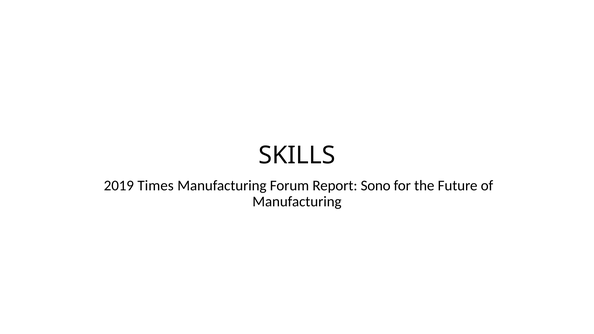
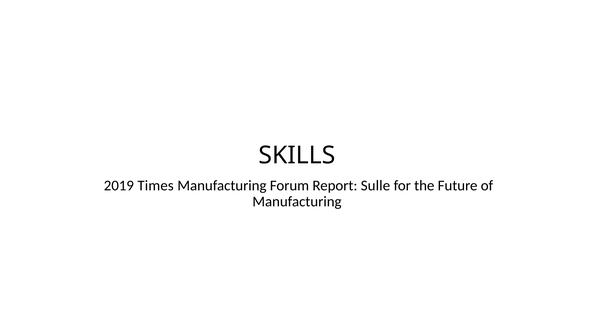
Sono: Sono -> Sulle
